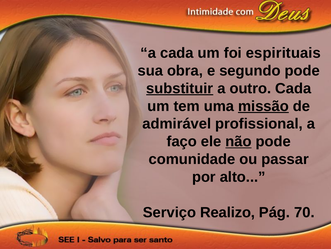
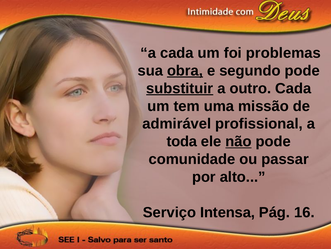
espirituais: espirituais -> problemas
obra underline: none -> present
missão underline: present -> none
faço: faço -> toda
Realizo: Realizo -> Intensa
70: 70 -> 16
